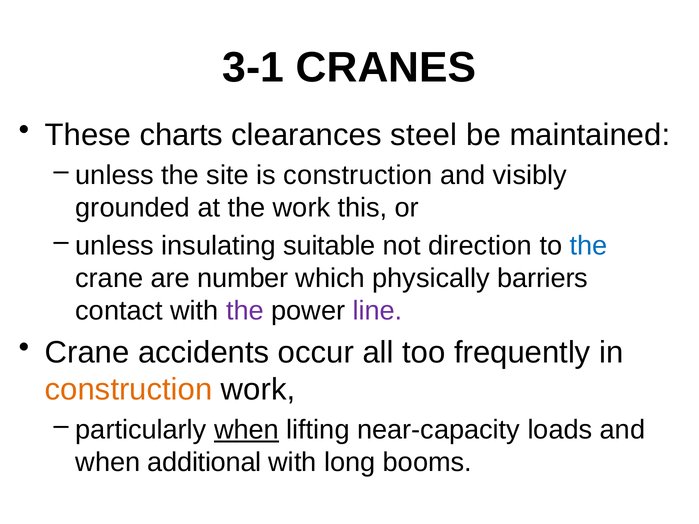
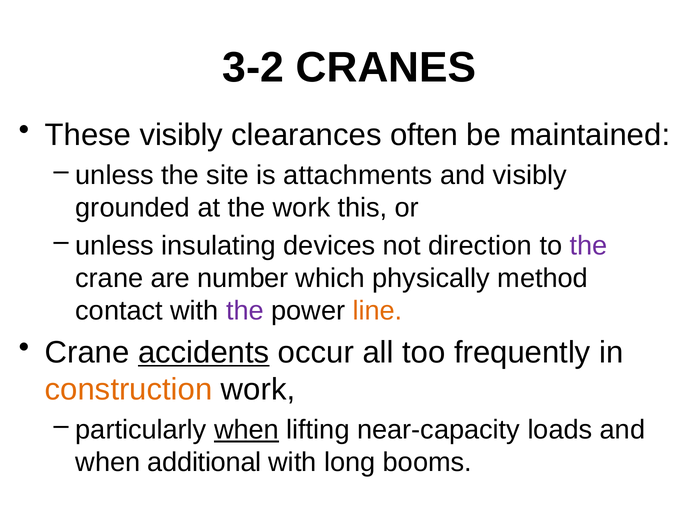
3-1: 3-1 -> 3-2
These charts: charts -> visibly
steel: steel -> often
is construction: construction -> attachments
suitable: suitable -> devices
the at (589, 246) colour: blue -> purple
barriers: barriers -> method
line colour: purple -> orange
accidents underline: none -> present
